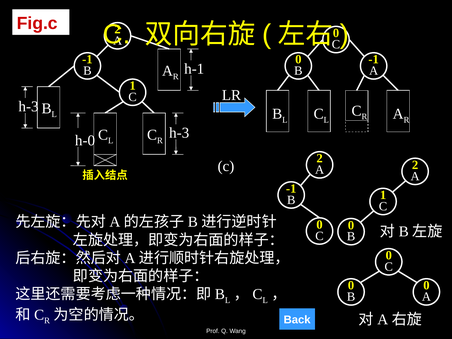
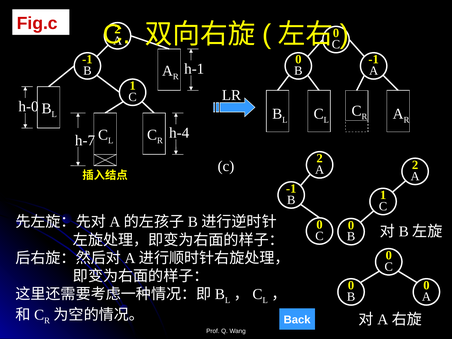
h-3 at (29, 106): h-3 -> h-0
h-3 at (179, 133): h-3 -> h-4
h-0: h-0 -> h-7
